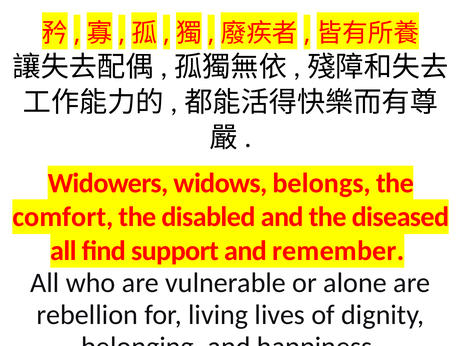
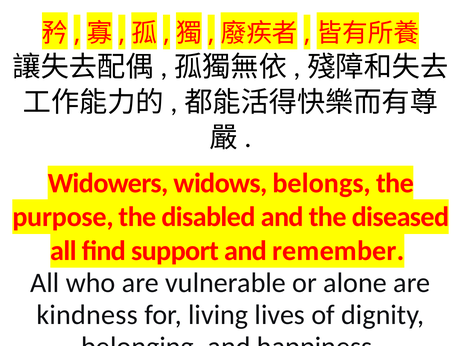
comfort: comfort -> purpose
rebellion: rebellion -> kindness
